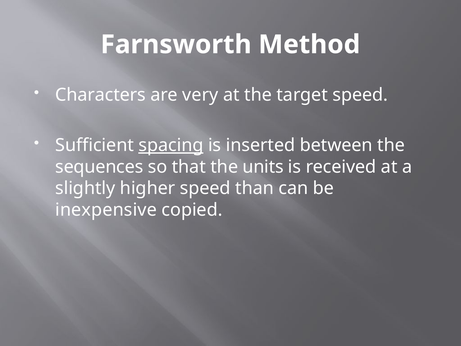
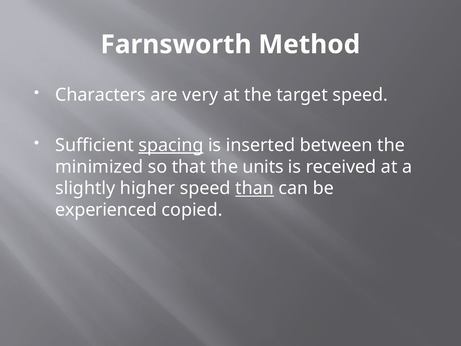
sequences: sequences -> minimized
than underline: none -> present
inexpensive: inexpensive -> experienced
